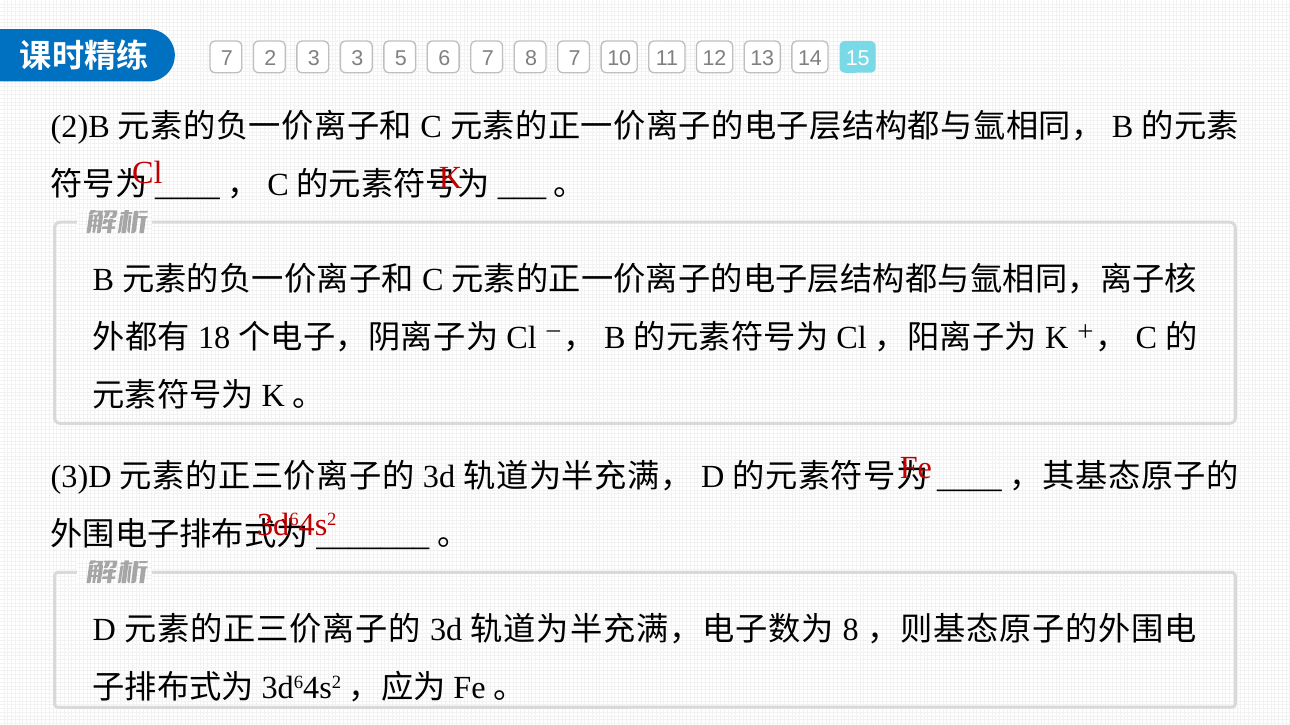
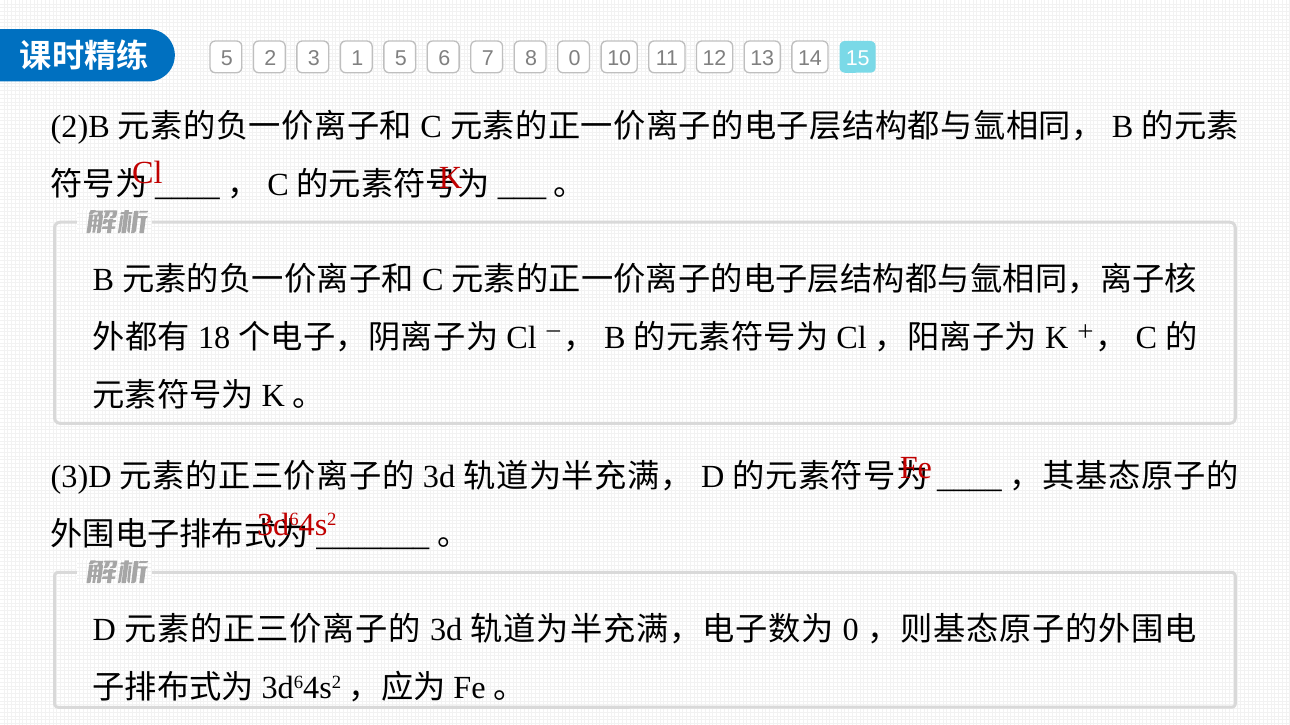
7 at (227, 58): 7 -> 5
3 3: 3 -> 1
8 7: 7 -> 0
8 at (851, 631): 8 -> 0
